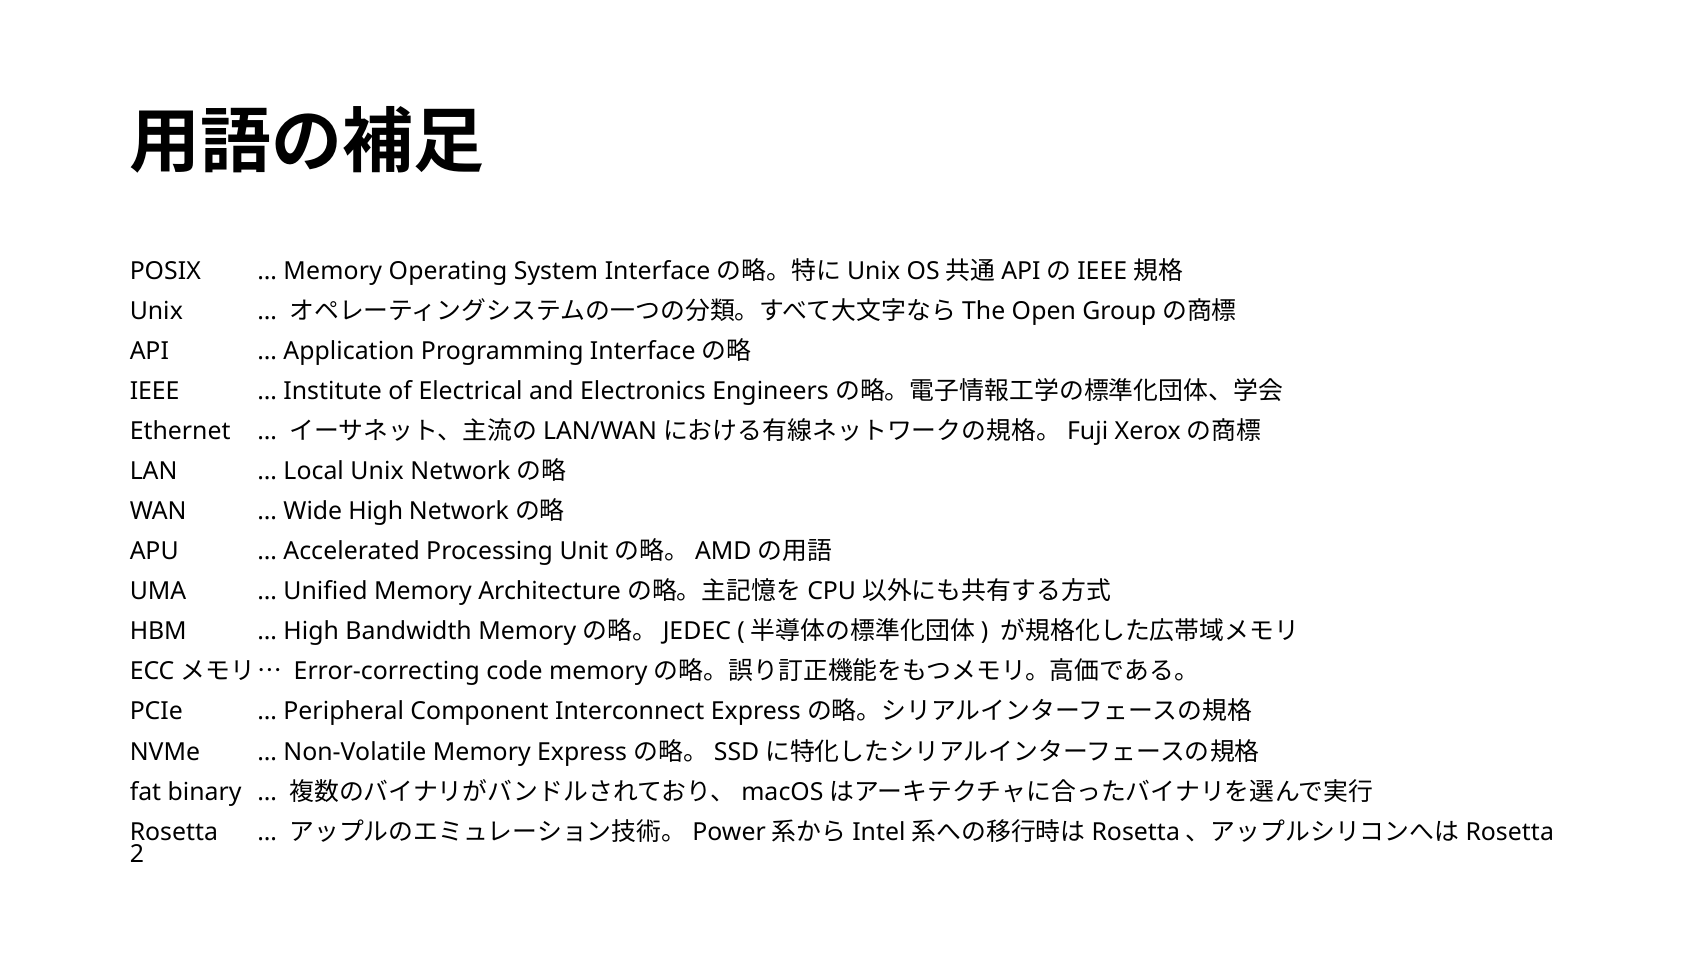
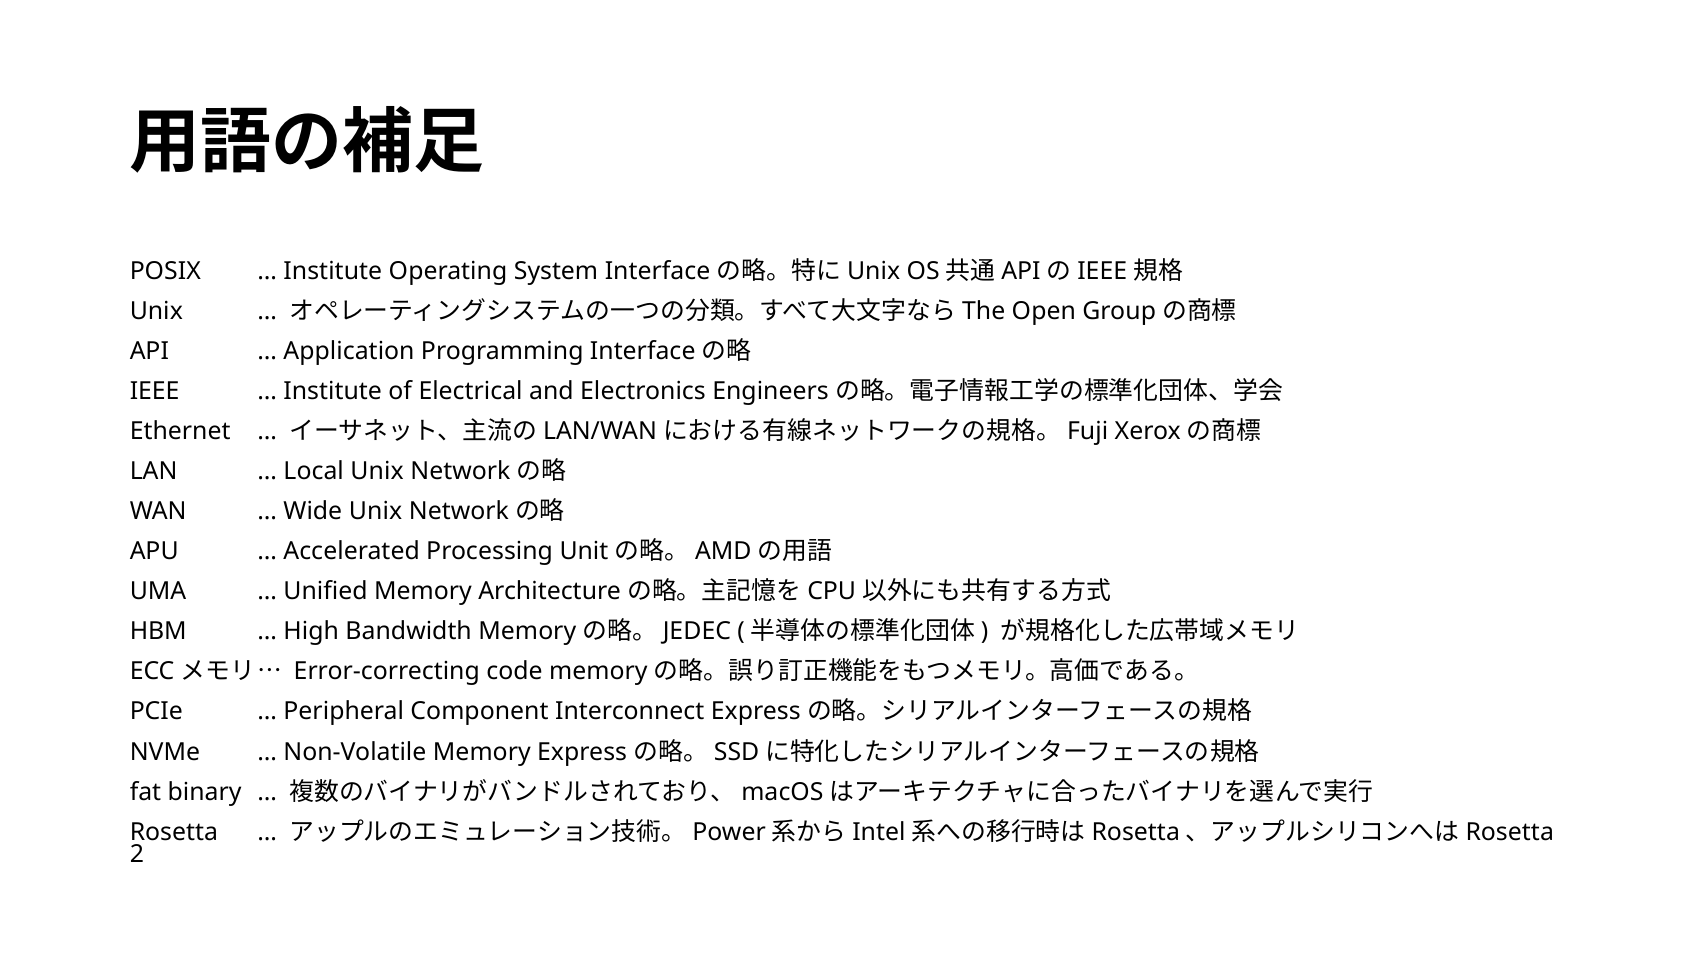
Memory at (333, 271): Memory -> Institute
Wide High: High -> Unix
